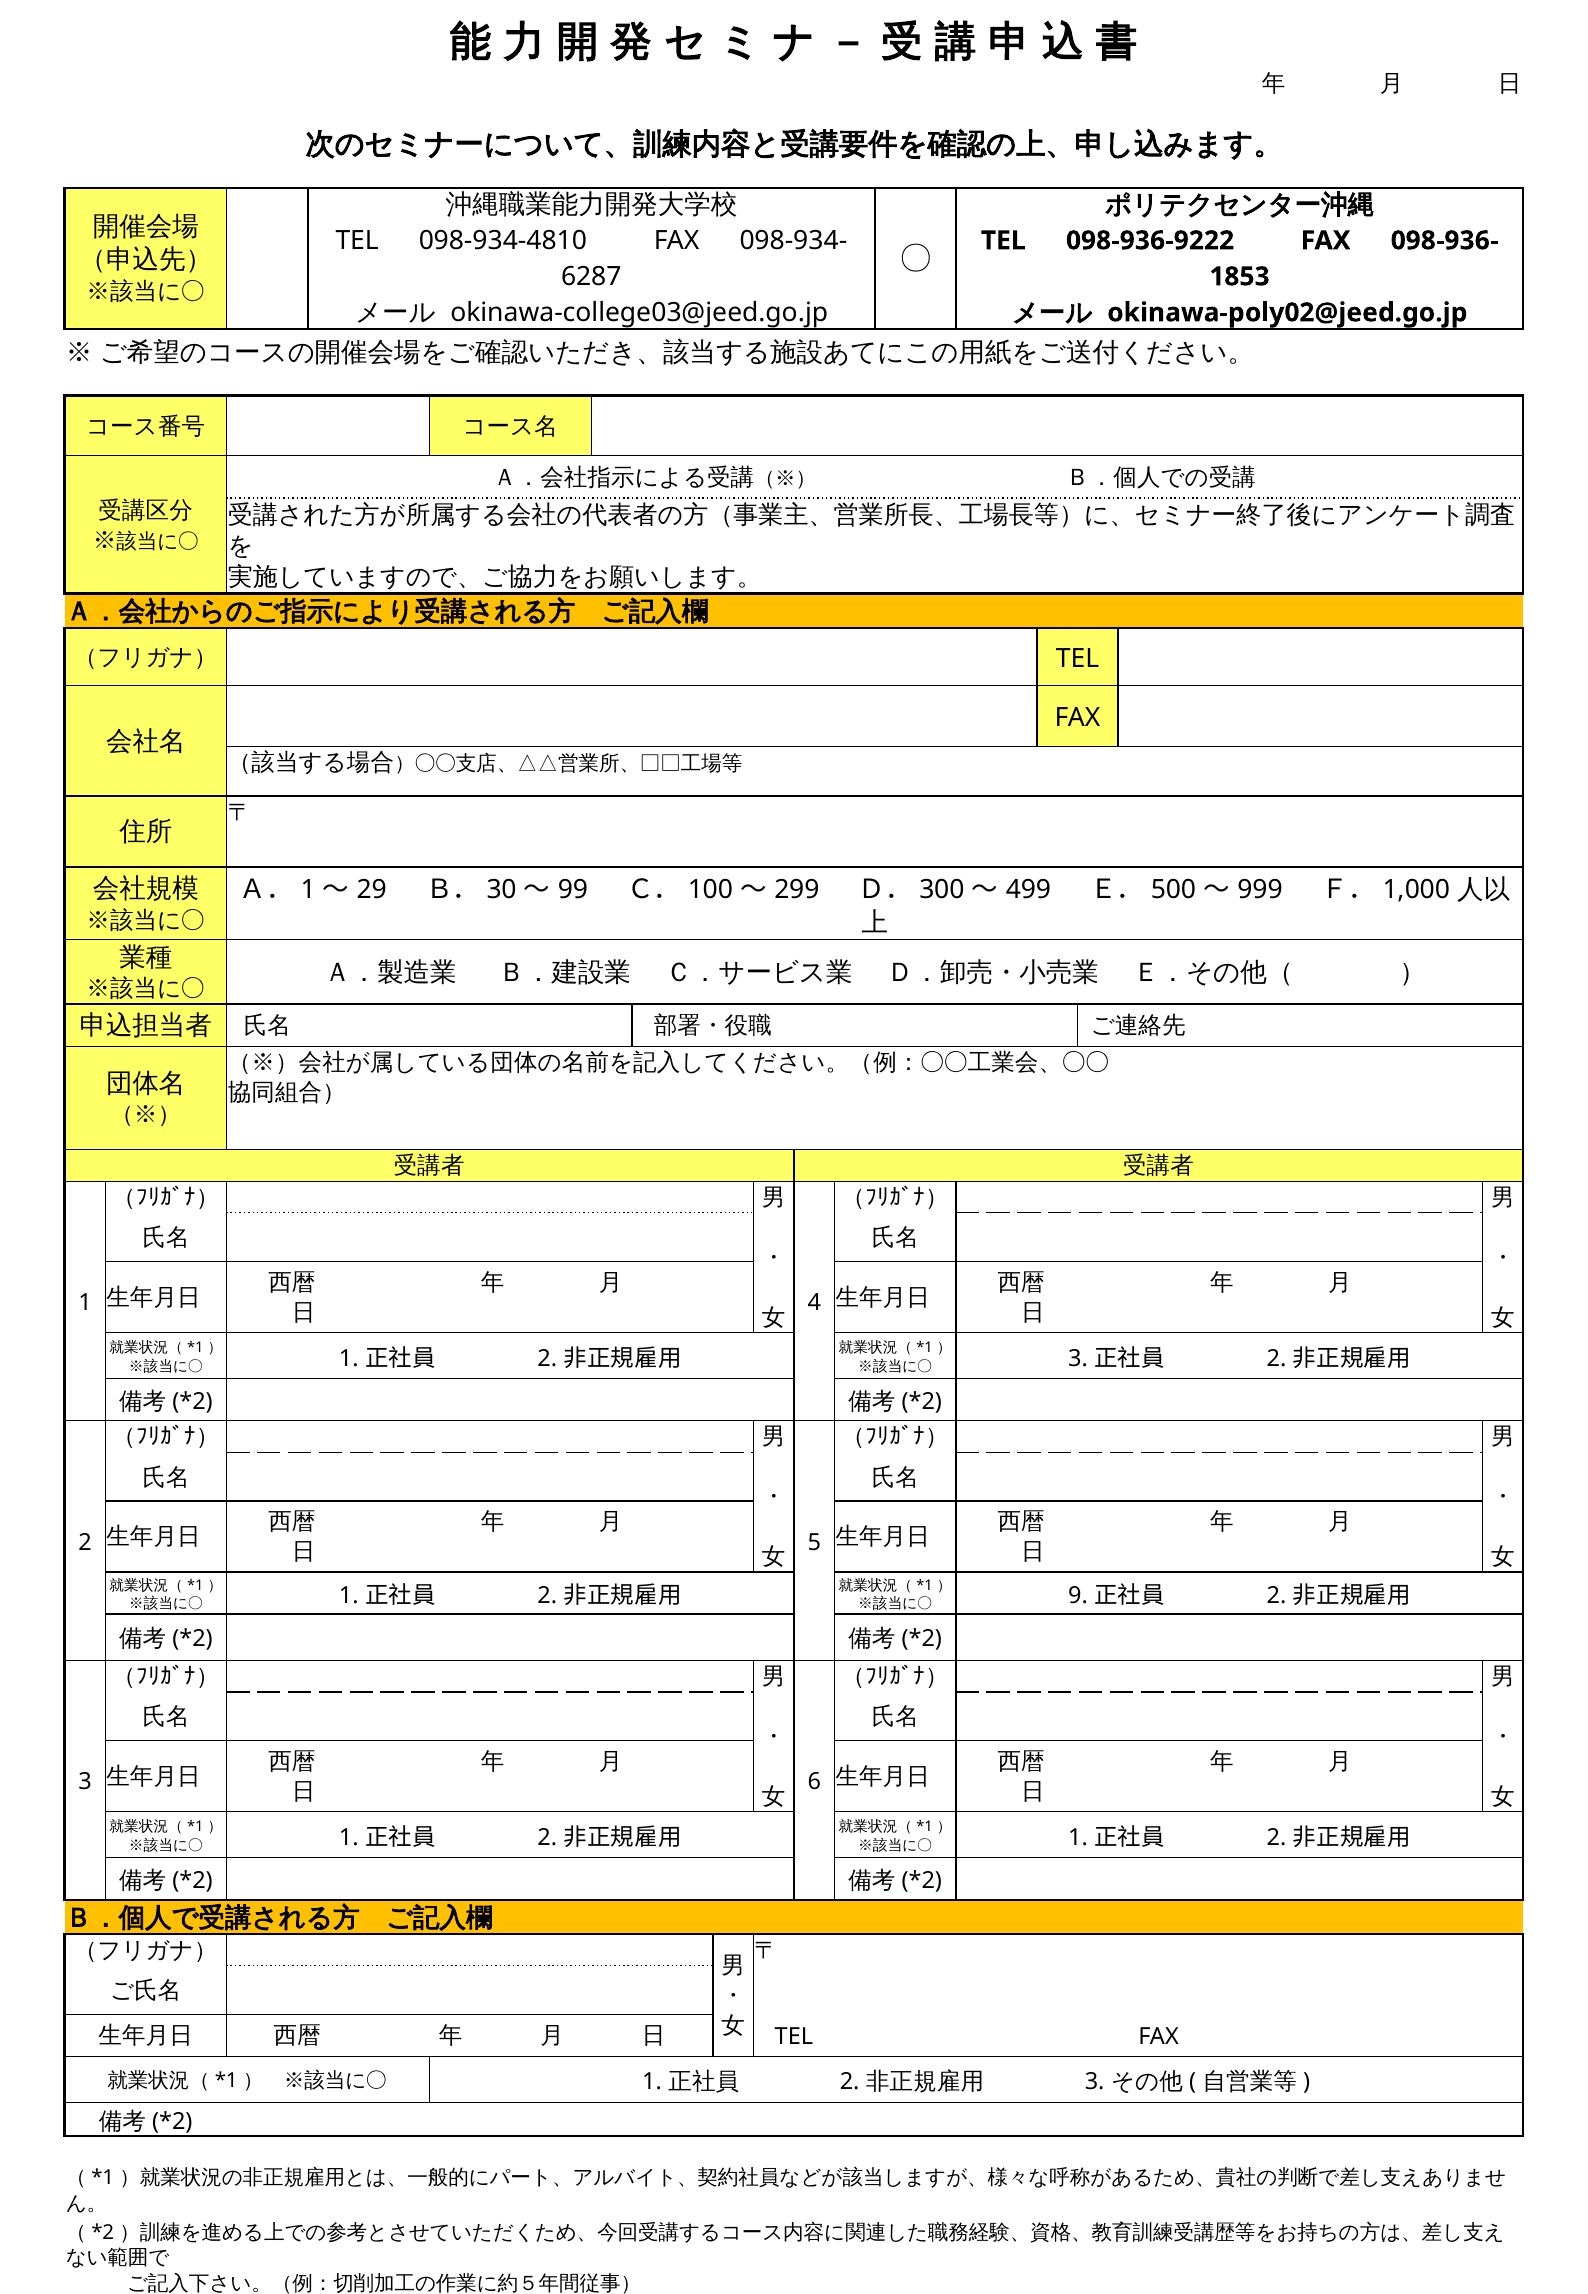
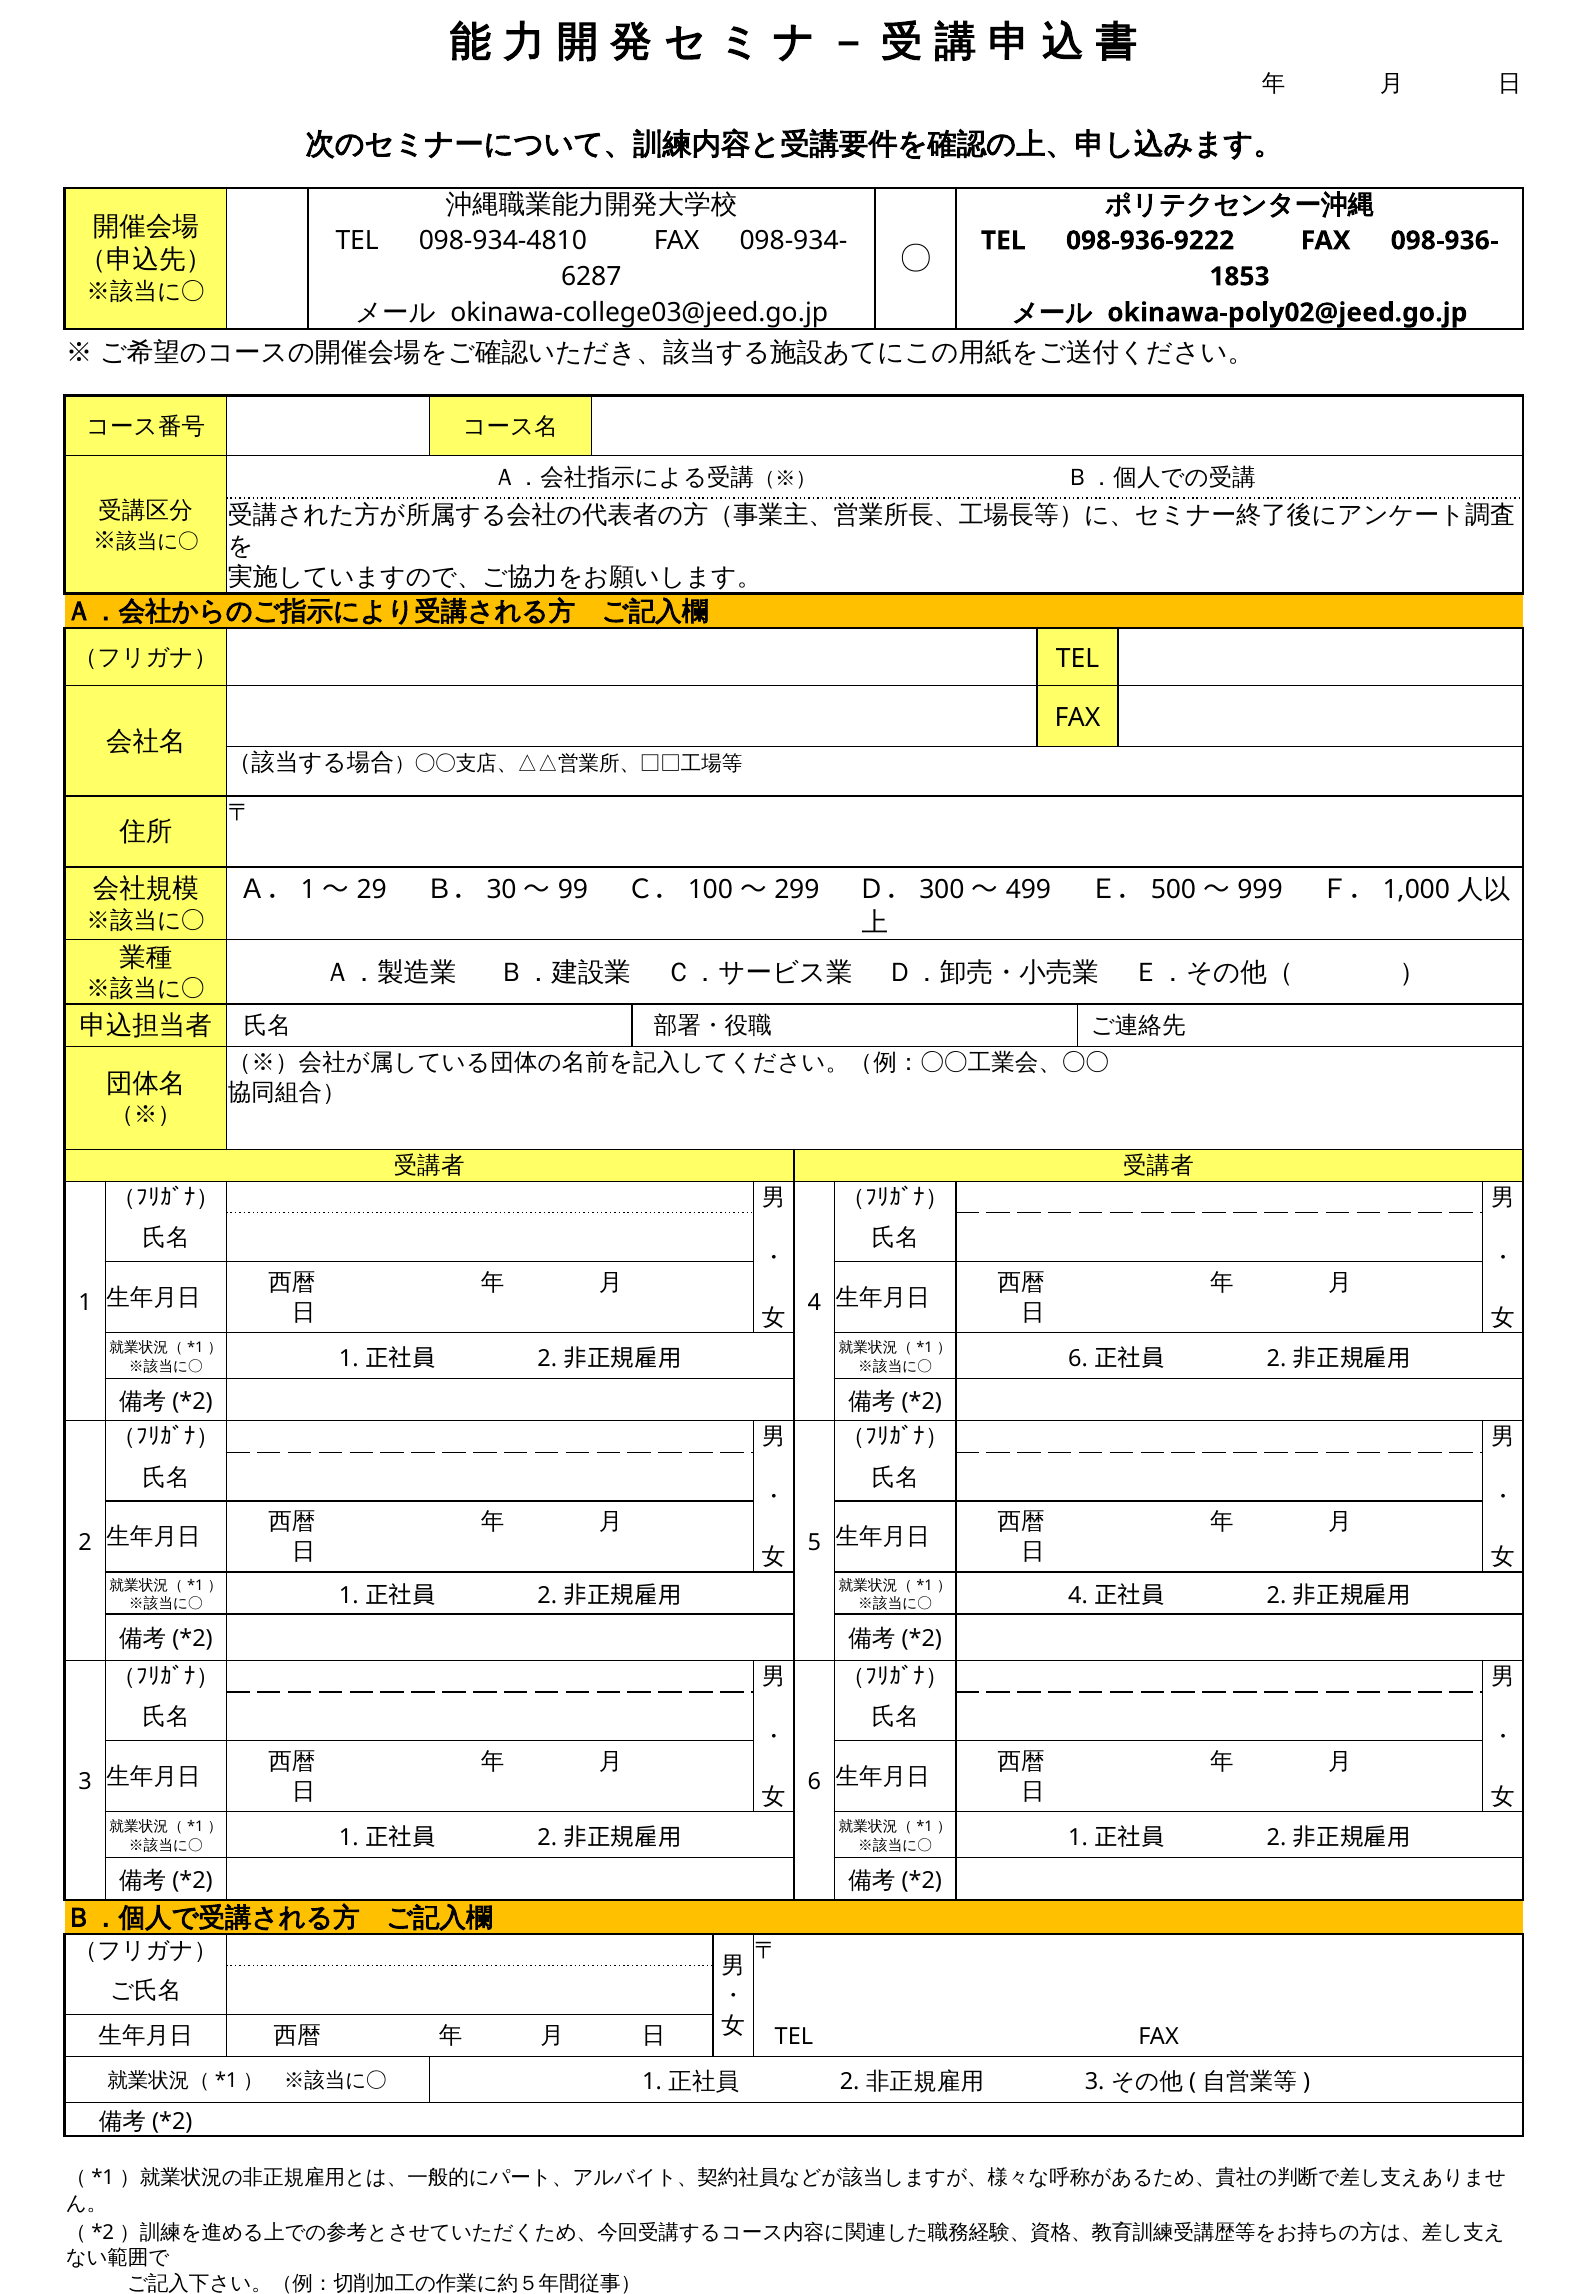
3 at (1078, 1358): 3 -> 6
9 at (1078, 1596): 9 -> 4
